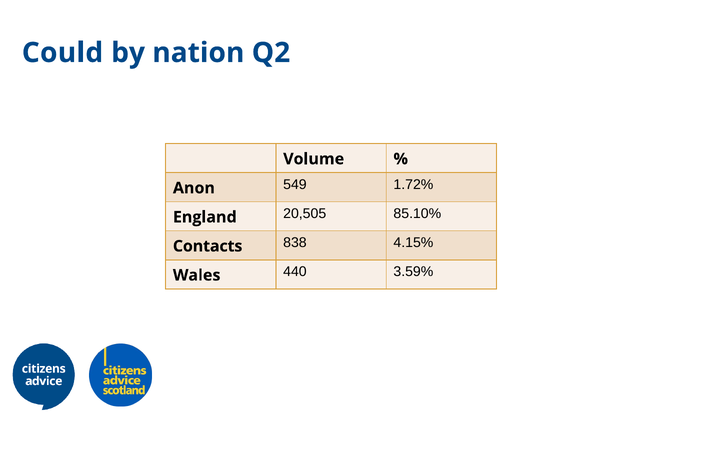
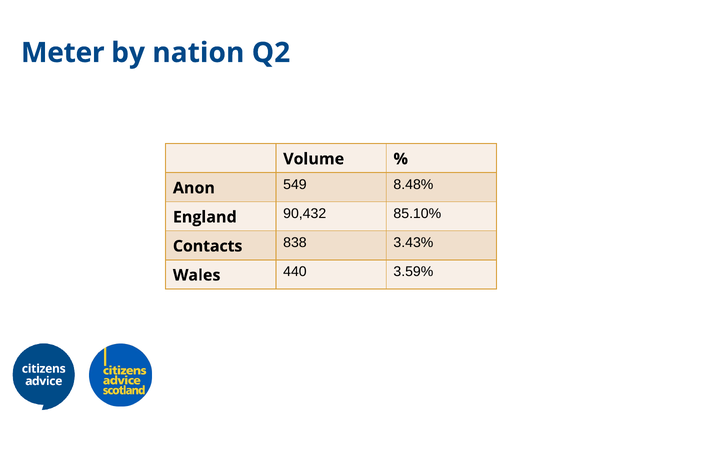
Could: Could -> Meter
1.72%: 1.72% -> 8.48%
20,505: 20,505 -> 90,432
4.15%: 4.15% -> 3.43%
